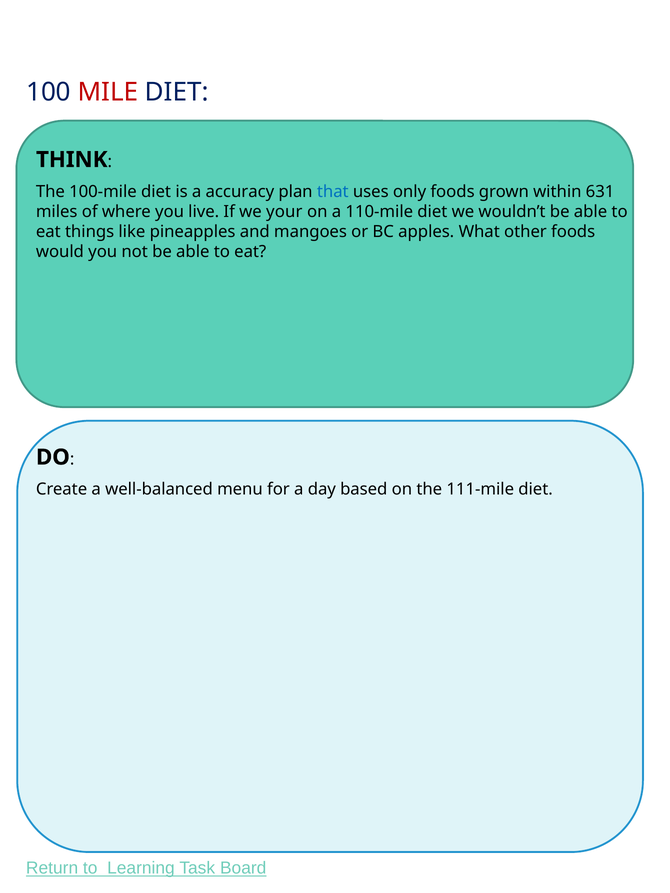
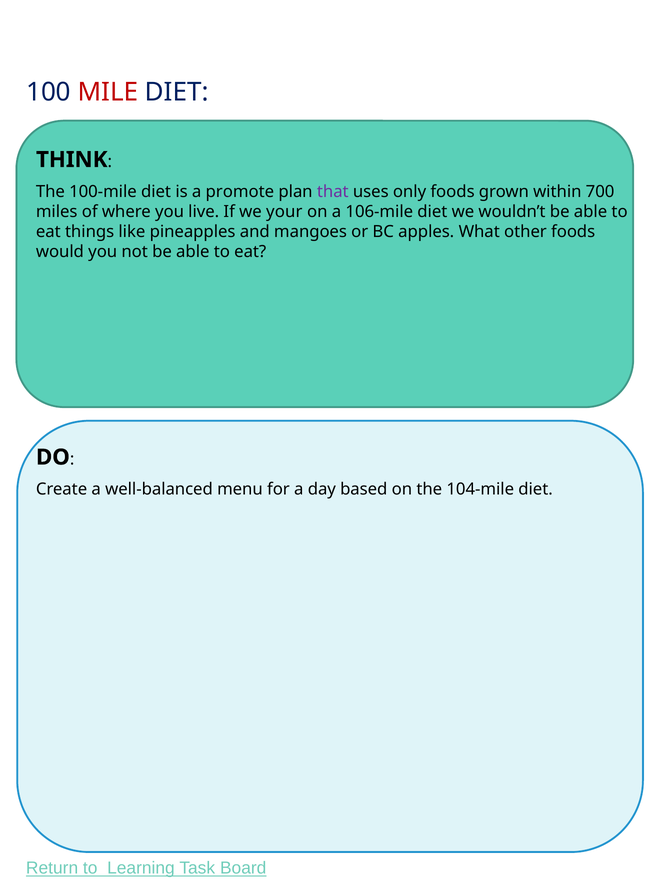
accuracy: accuracy -> promote
that colour: blue -> purple
631: 631 -> 700
110-mile: 110-mile -> 106-mile
111-mile: 111-mile -> 104-mile
